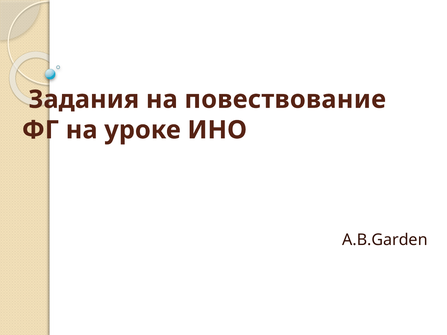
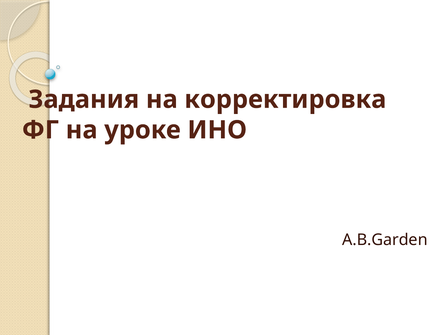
повествование: повествование -> корректировка
